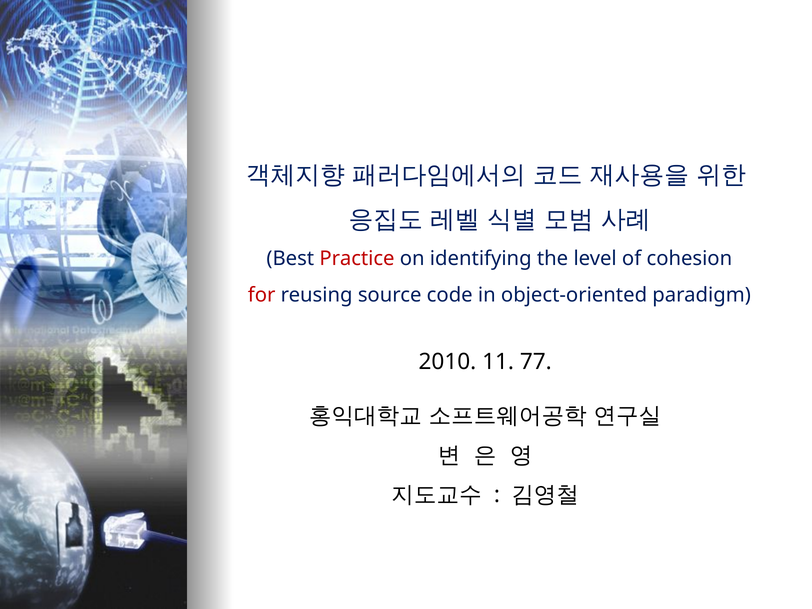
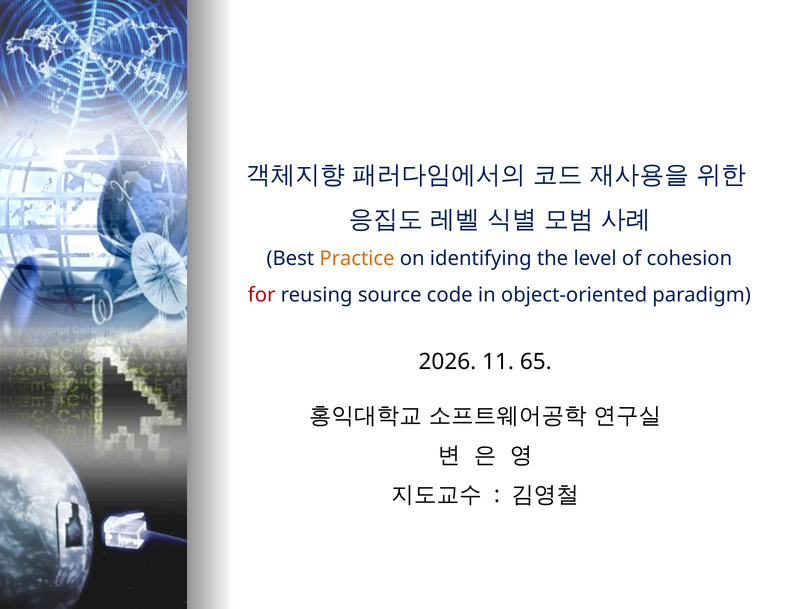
Practice colour: red -> orange
2010: 2010 -> 2026
77: 77 -> 65
